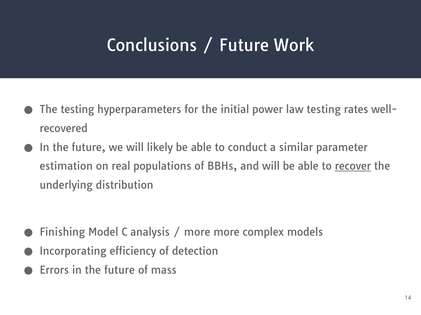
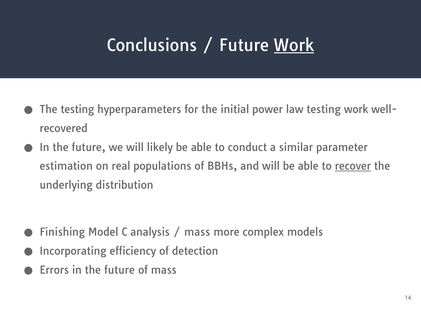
Work at (294, 46) underline: none -> present
testing rates: rates -> work
more at (197, 233): more -> mass
